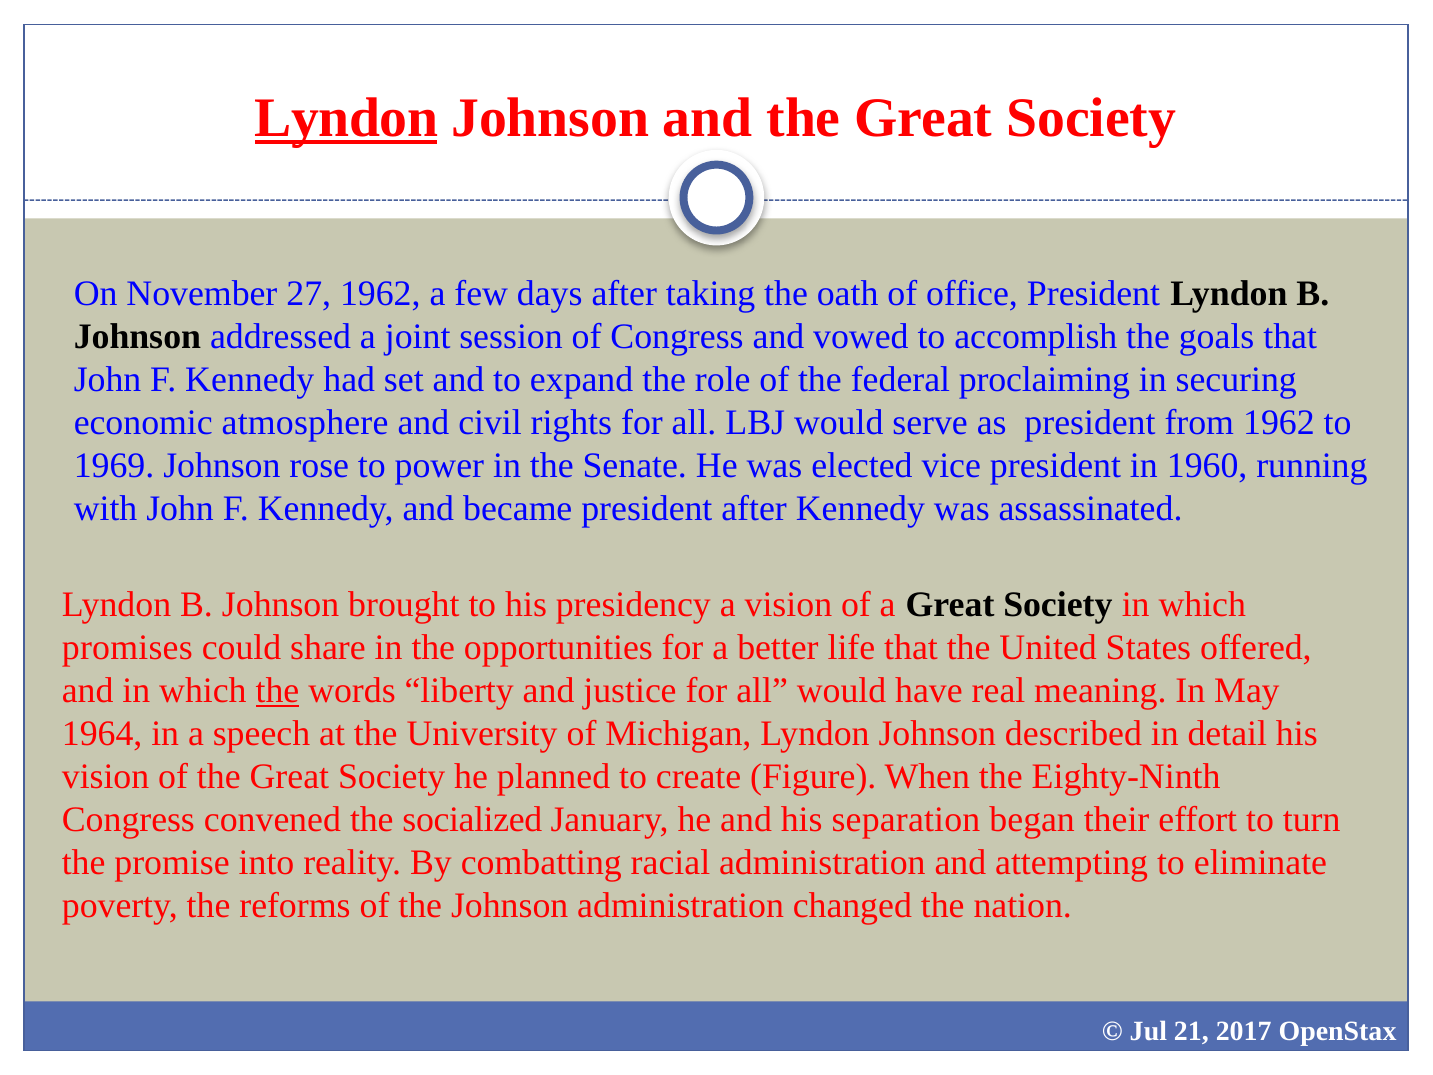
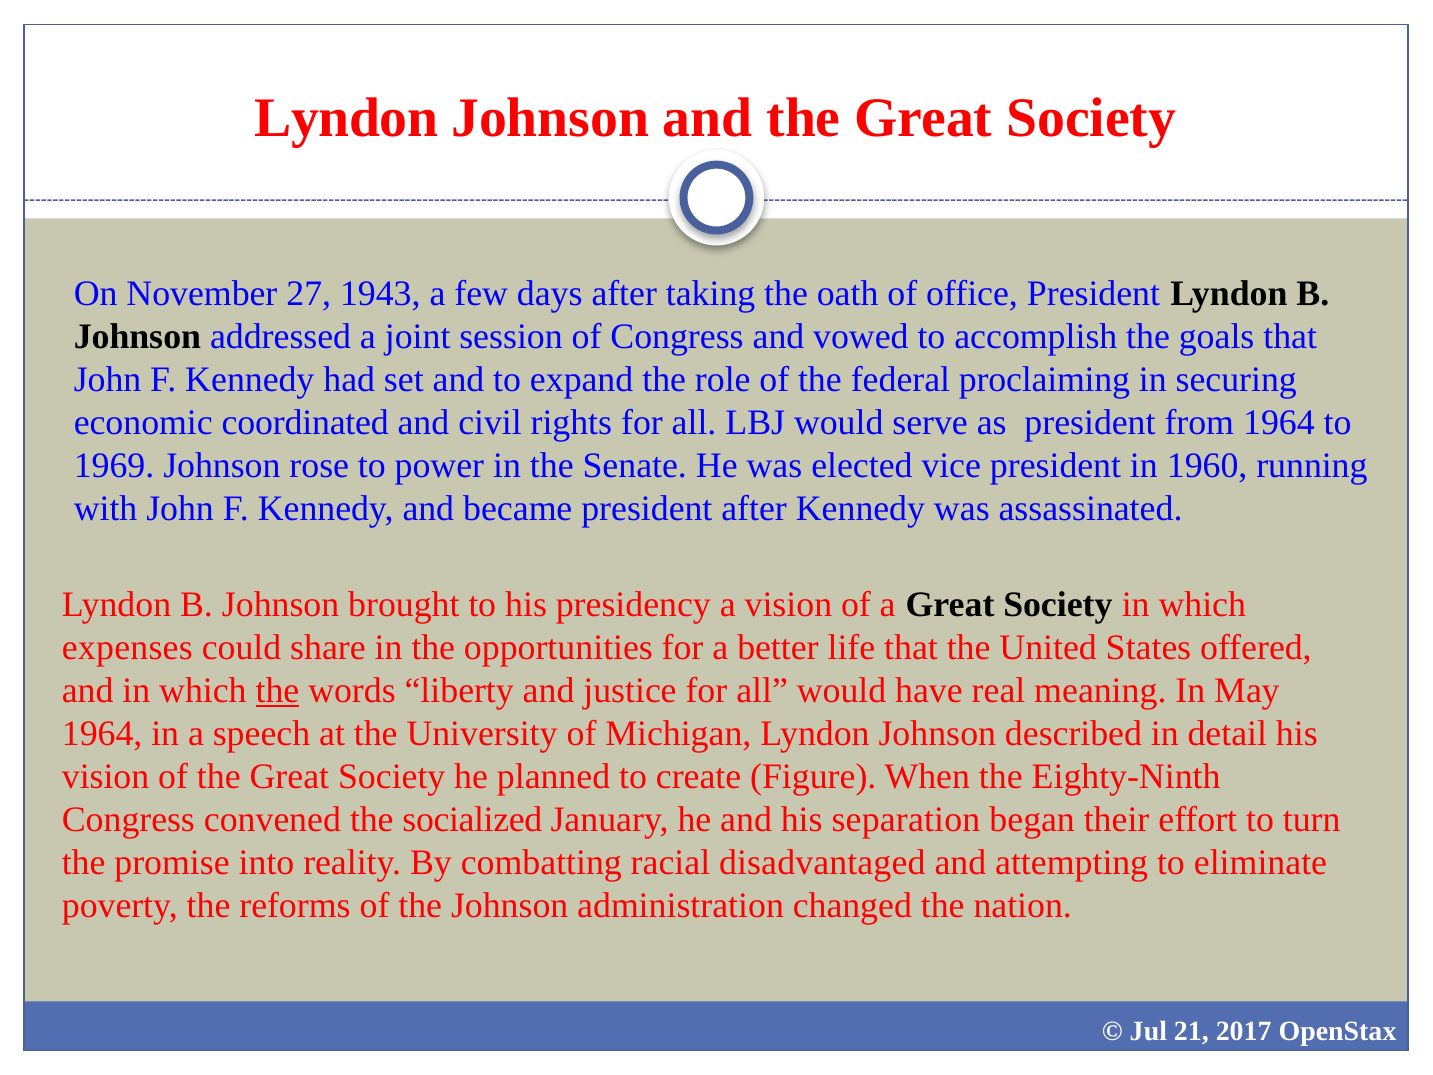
Lyndon at (347, 118) underline: present -> none
27 1962: 1962 -> 1943
atmosphere: atmosphere -> coordinated
from 1962: 1962 -> 1964
promises: promises -> expenses
racial administration: administration -> disadvantaged
